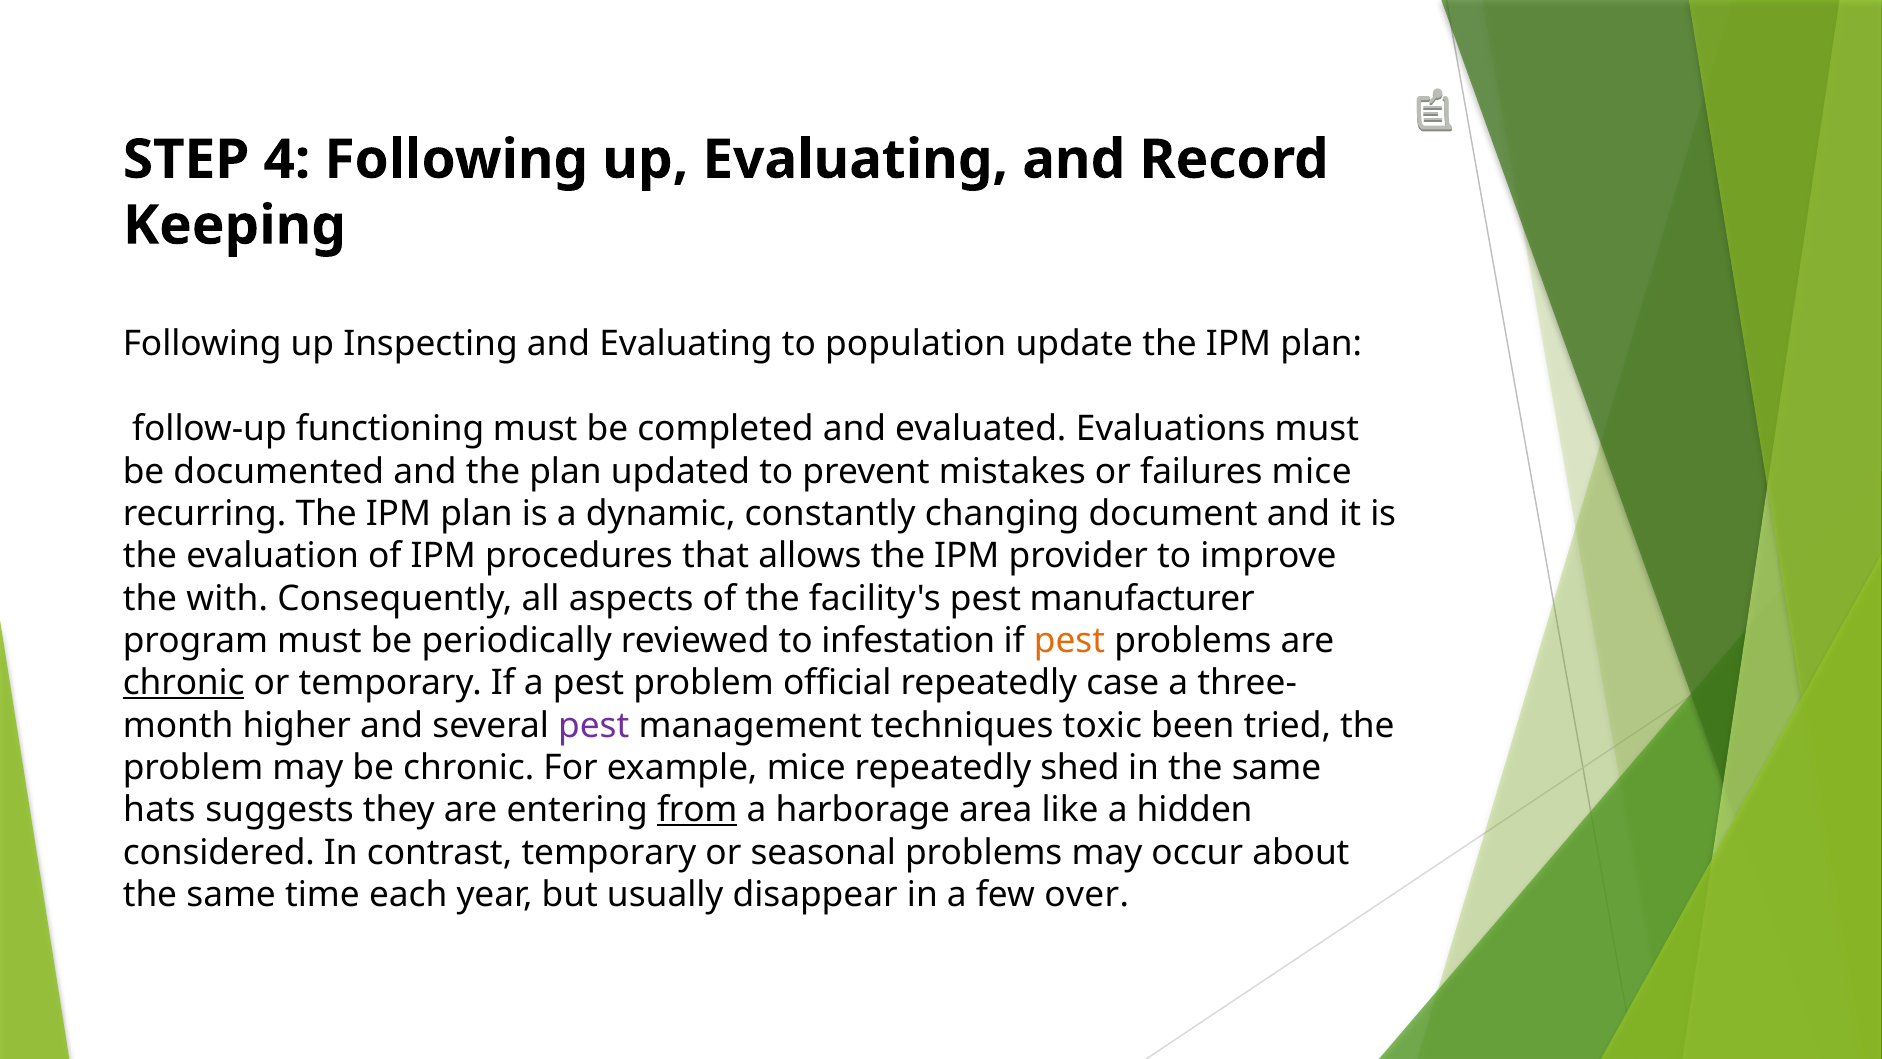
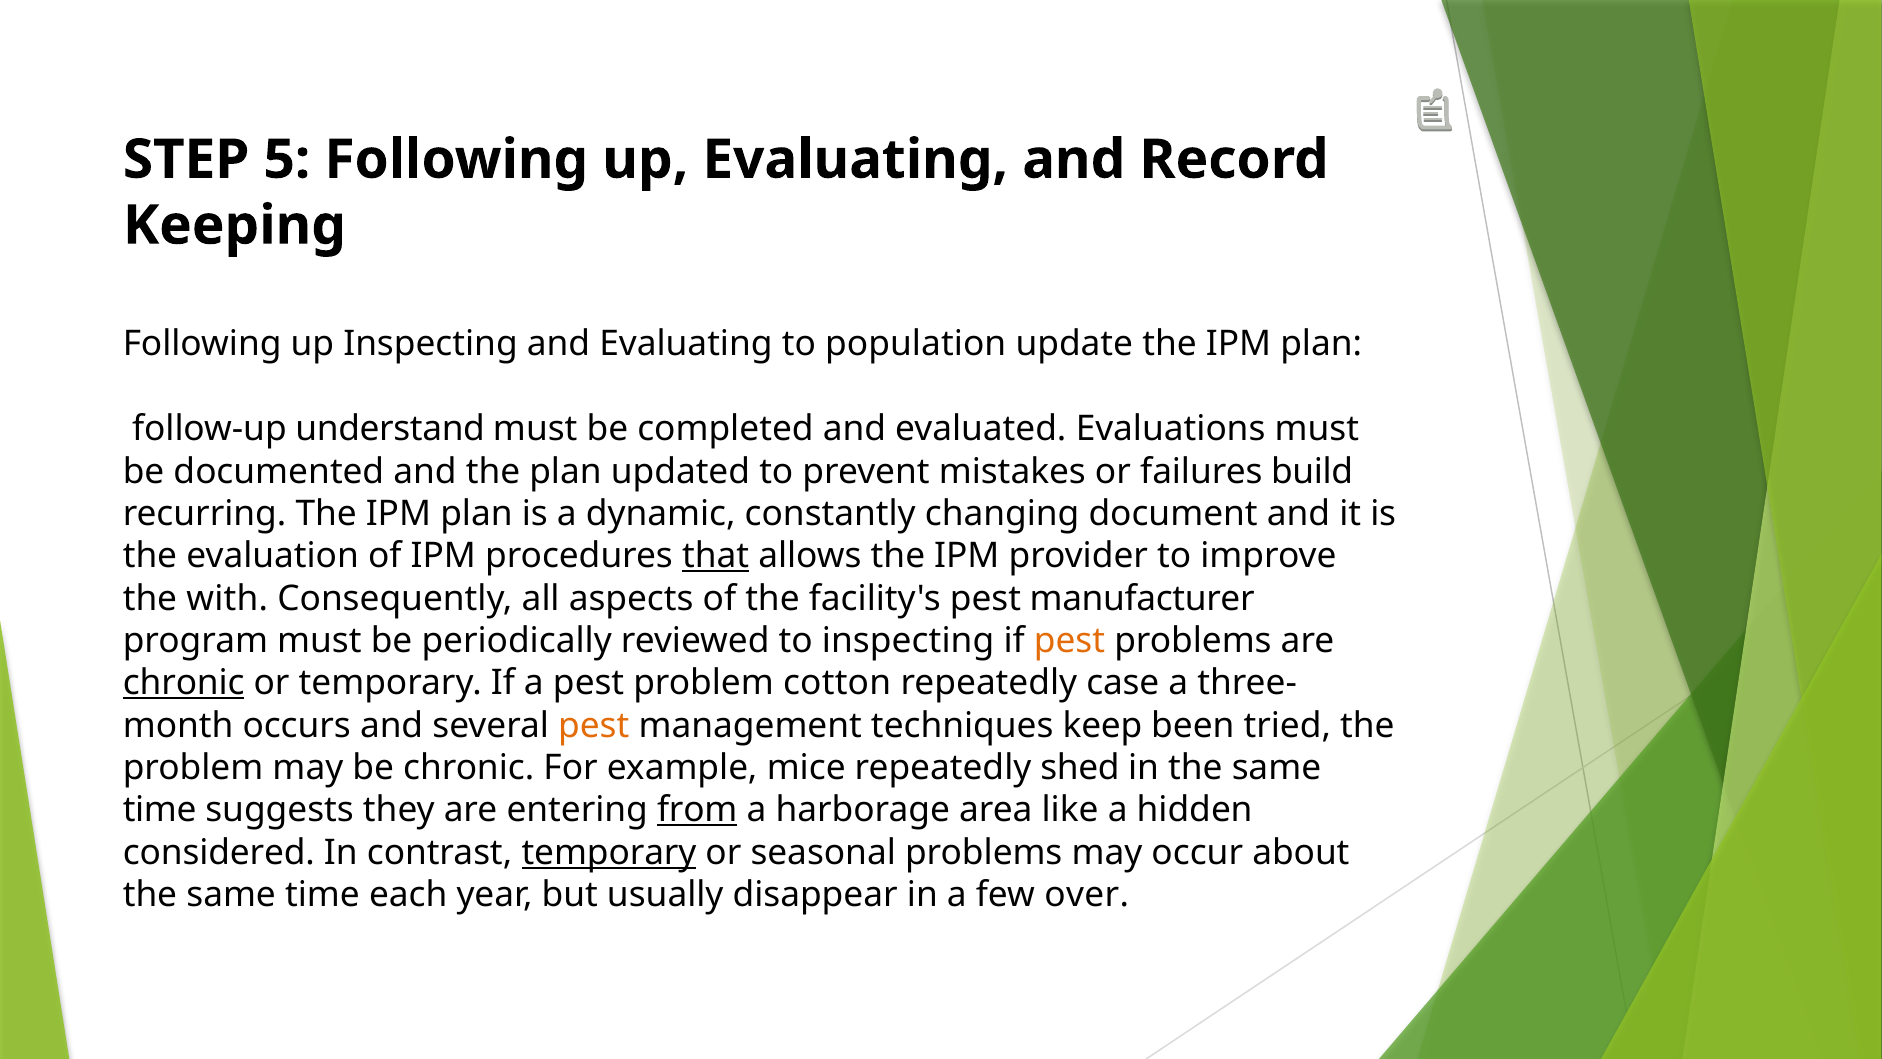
4: 4 -> 5
functioning: functioning -> understand
failures mice: mice -> build
that underline: none -> present
to infestation: infestation -> inspecting
official: official -> cotton
higher: higher -> occurs
pest at (594, 725) colour: purple -> orange
toxic: toxic -> keep
hats at (159, 810): hats -> time
temporary at (609, 852) underline: none -> present
